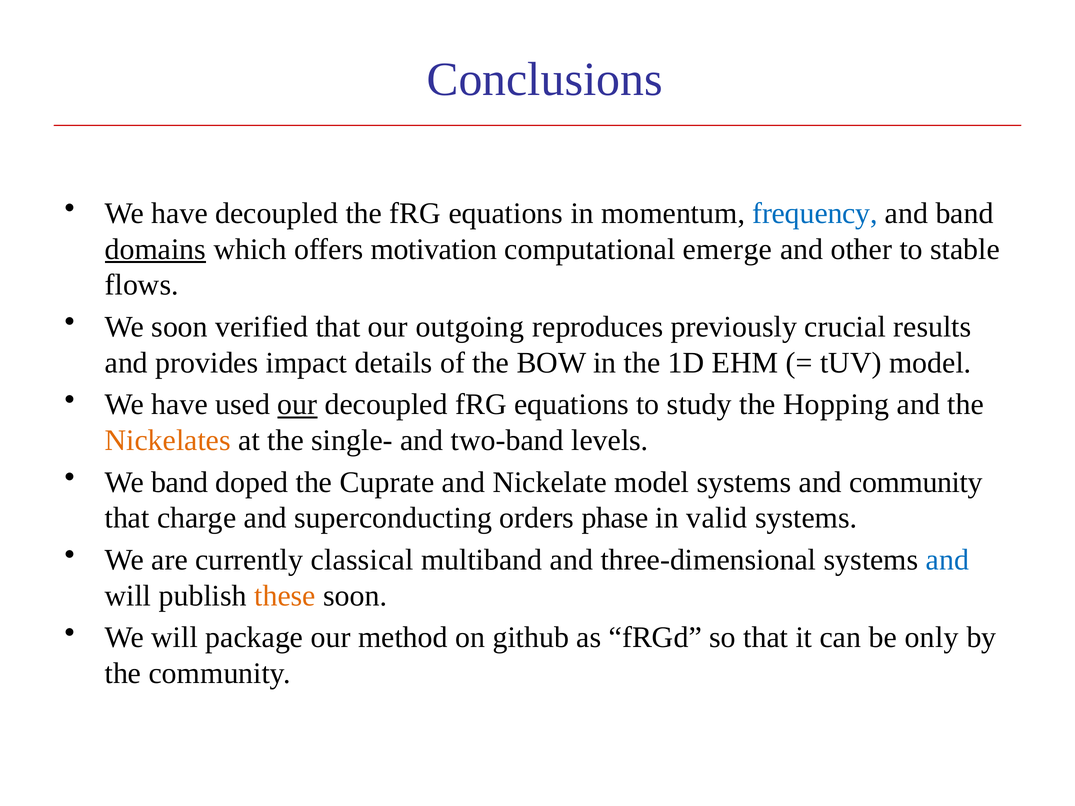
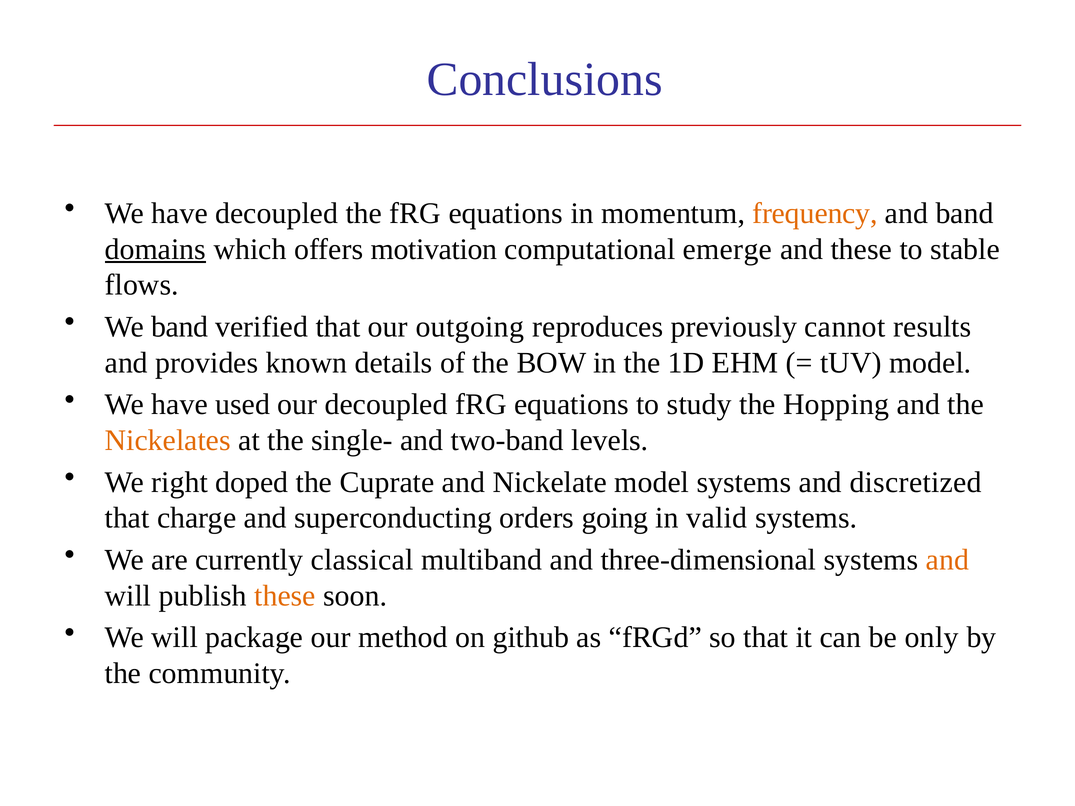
frequency colour: blue -> orange
and other: other -> these
We soon: soon -> band
crucial: crucial -> cannot
impact: impact -> known
our at (297, 405) underline: present -> none
We band: band -> right
and community: community -> discretized
phase: phase -> going
and at (947, 560) colour: blue -> orange
